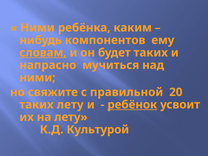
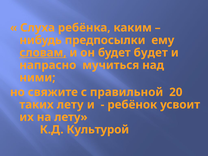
Ними at (37, 28): Ними -> Слуха
компонентов: компонентов -> предпосылки
будет таких: таких -> будет
ребёнок underline: present -> none
